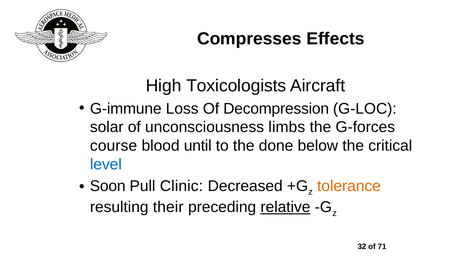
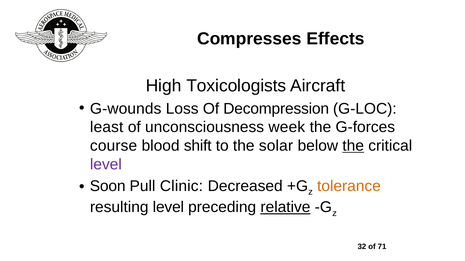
G-immune: G-immune -> G-wounds
solar: solar -> least
limbs: limbs -> week
until: until -> shift
done: done -> solar
the at (353, 146) underline: none -> present
level at (106, 165) colour: blue -> purple
resulting their: their -> level
